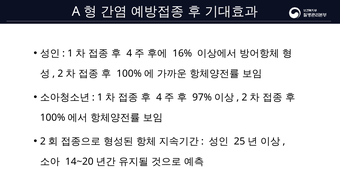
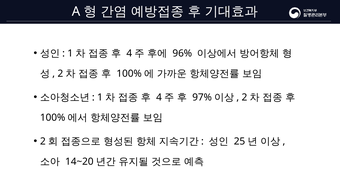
16%: 16% -> 96%
